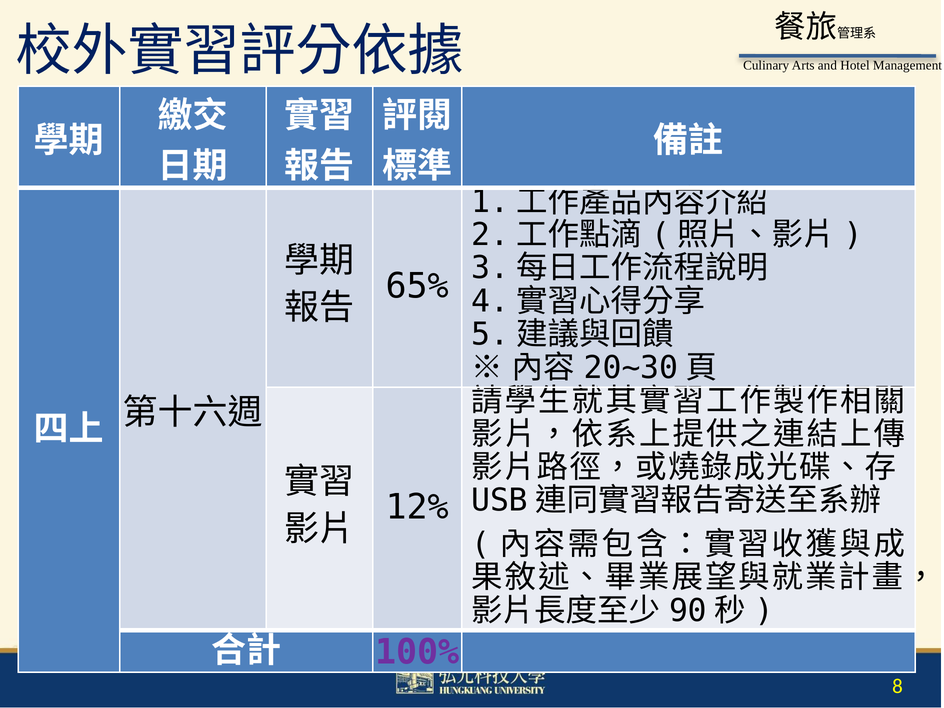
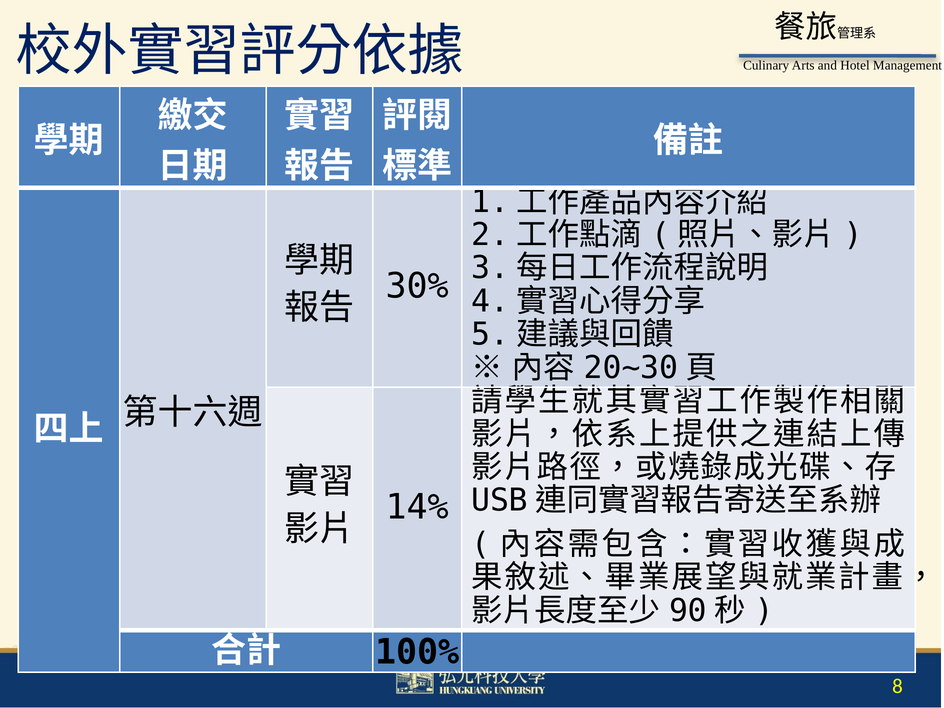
65%: 65% -> 30%
12%: 12% -> 14%
100% colour: purple -> black
